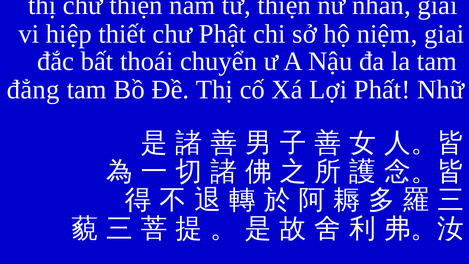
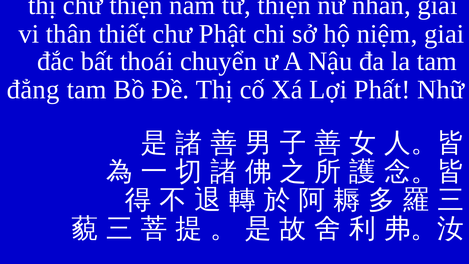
hiệp: hiệp -> thân
